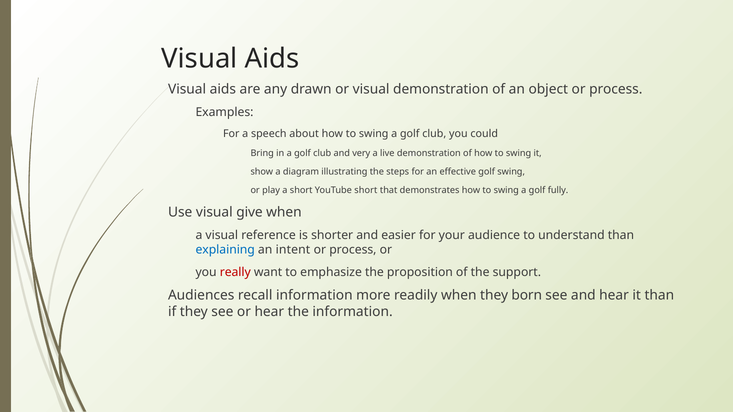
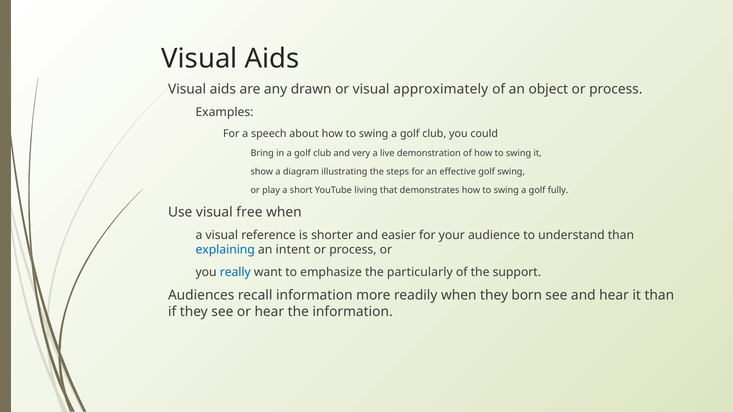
visual demonstration: demonstration -> approximately
YouTube short: short -> living
give: give -> free
really colour: red -> blue
proposition: proposition -> particularly
